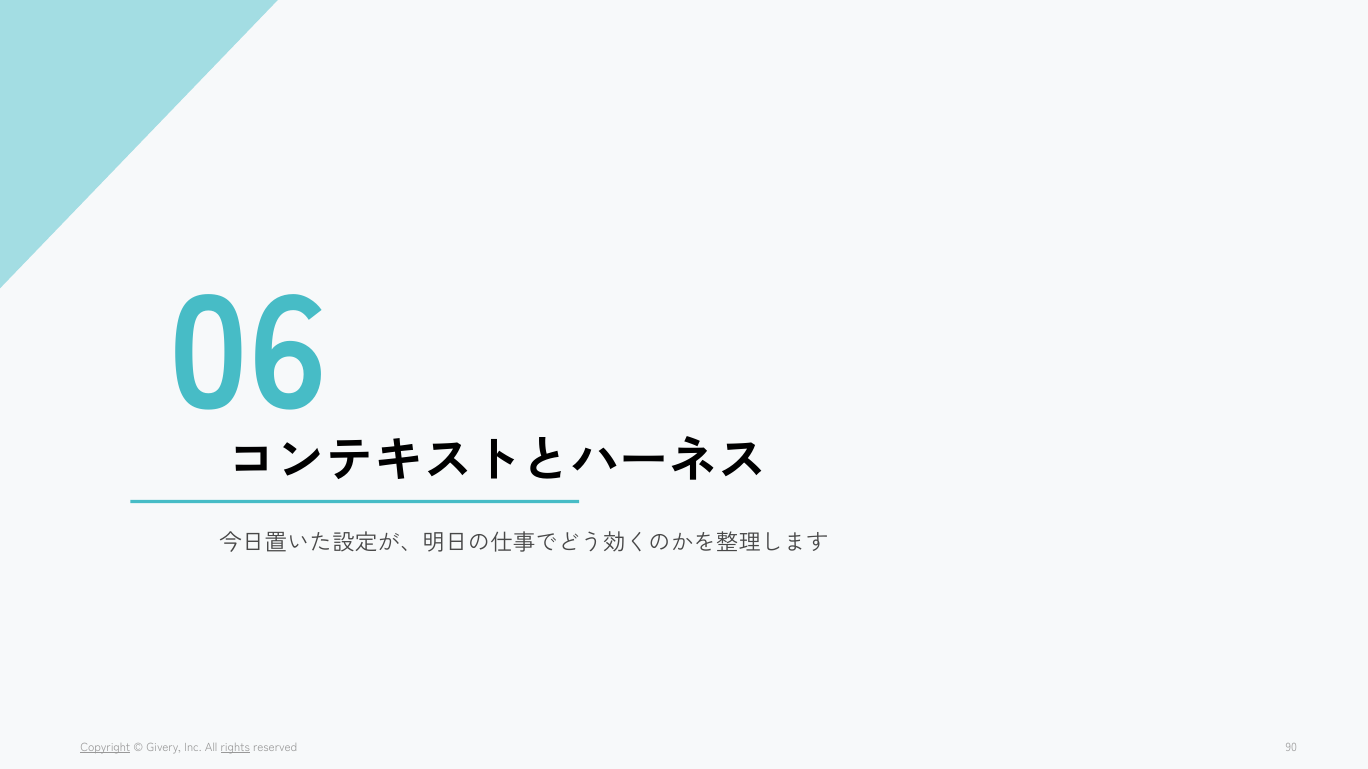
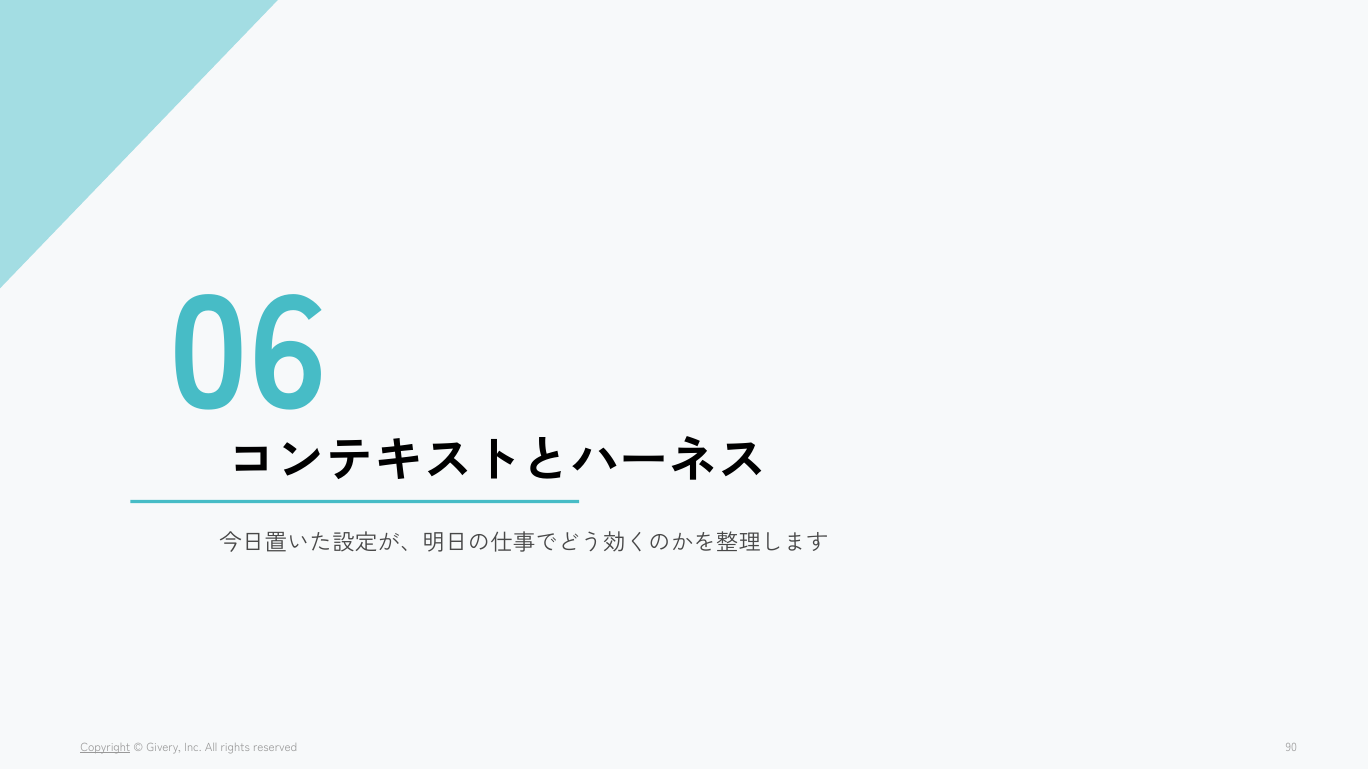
rights underline: present -> none
